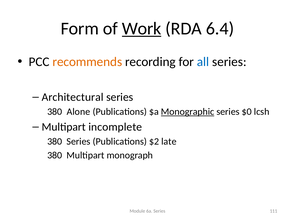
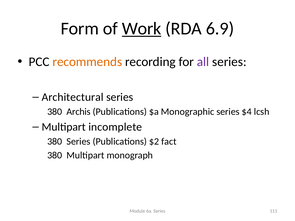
6.4: 6.4 -> 6.9
all colour: blue -> purple
Alone: Alone -> Archis
Monographic underline: present -> none
$0: $0 -> $4
late: late -> fact
